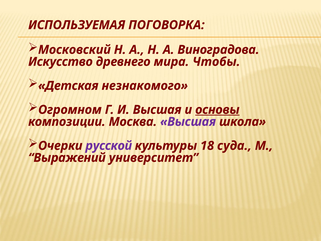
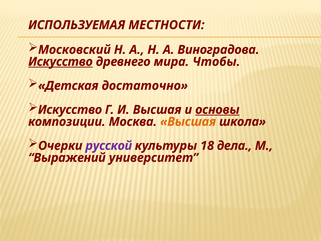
ПОГОВОРКА: ПОГОВОРКА -> МЕСТНОСТИ
Искусство at (60, 62) underline: none -> present
незнакомого: незнакомого -> достаточно
Огромном at (70, 110): Огромном -> Искусство
Высшая at (188, 122) colour: purple -> orange
суда: суда -> дела
